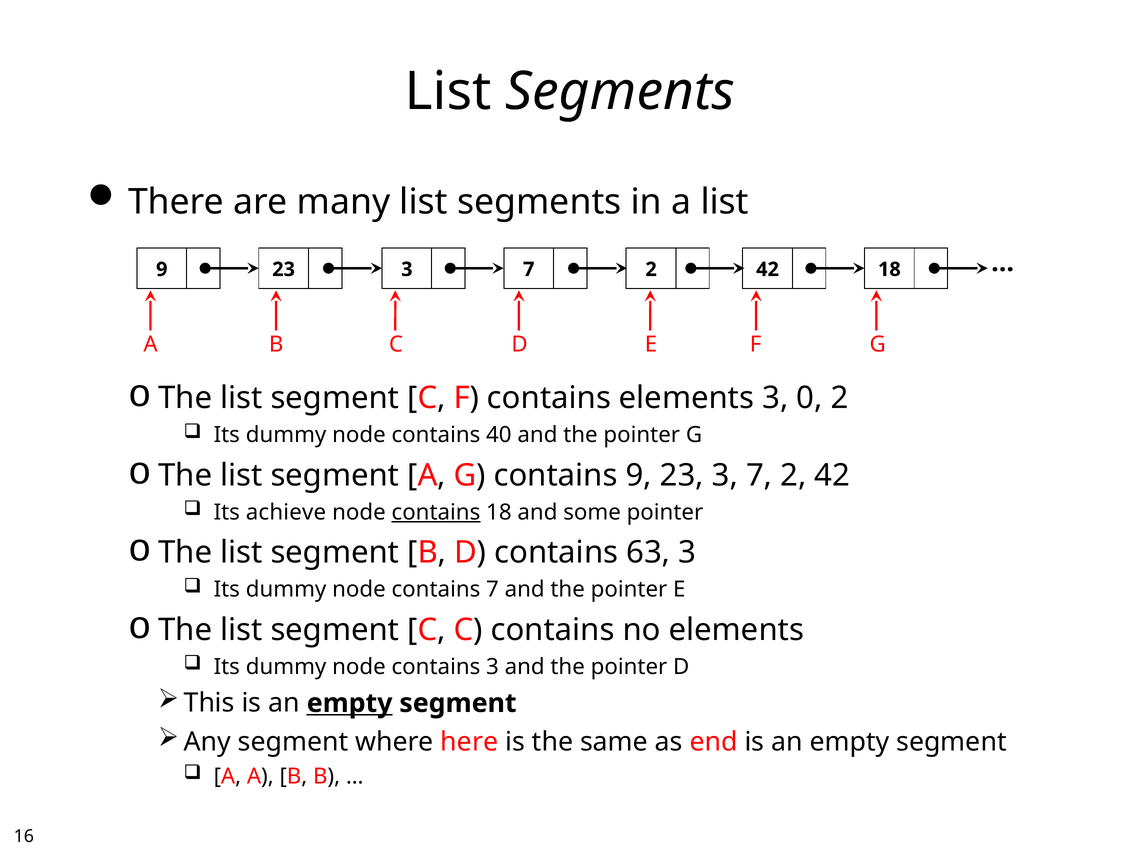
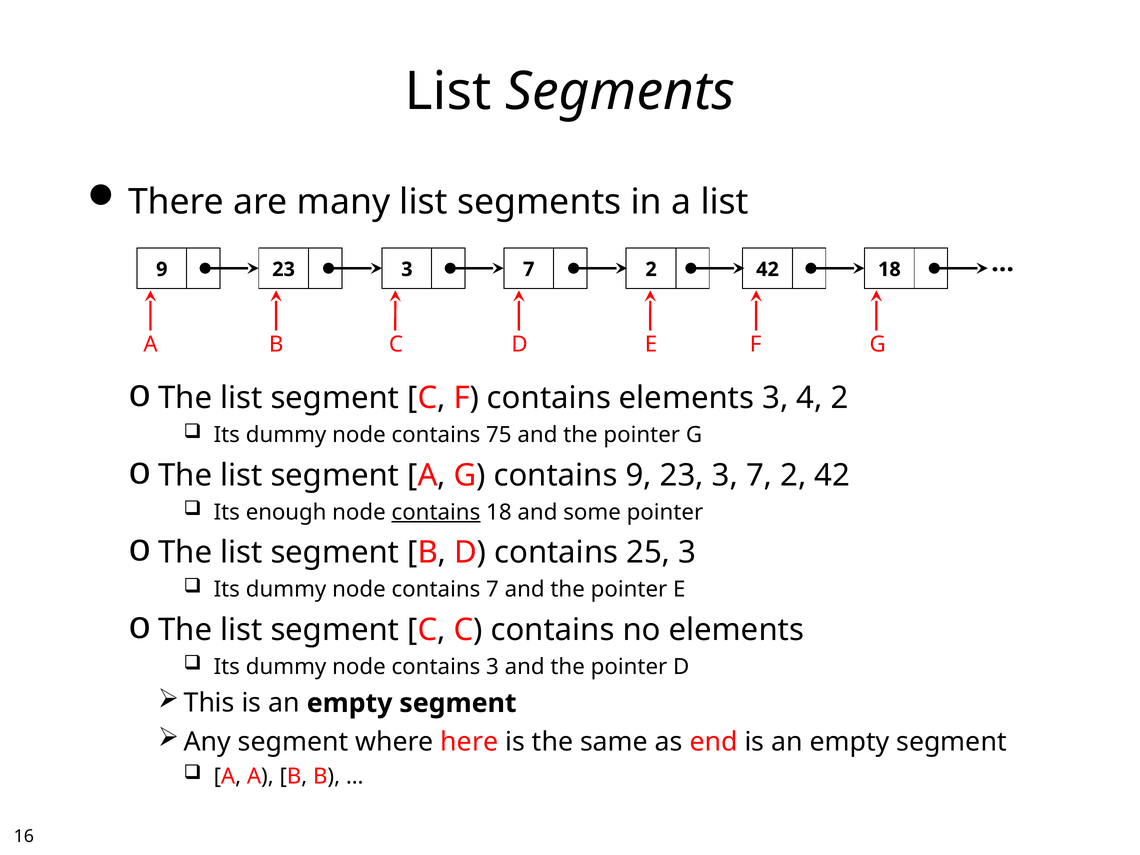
0: 0 -> 4
40: 40 -> 75
achieve: achieve -> enough
63: 63 -> 25
empty at (350, 703) underline: present -> none
